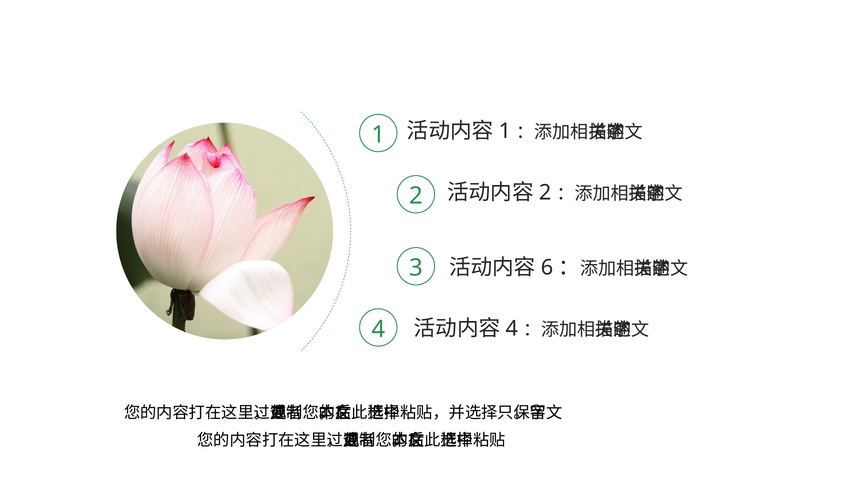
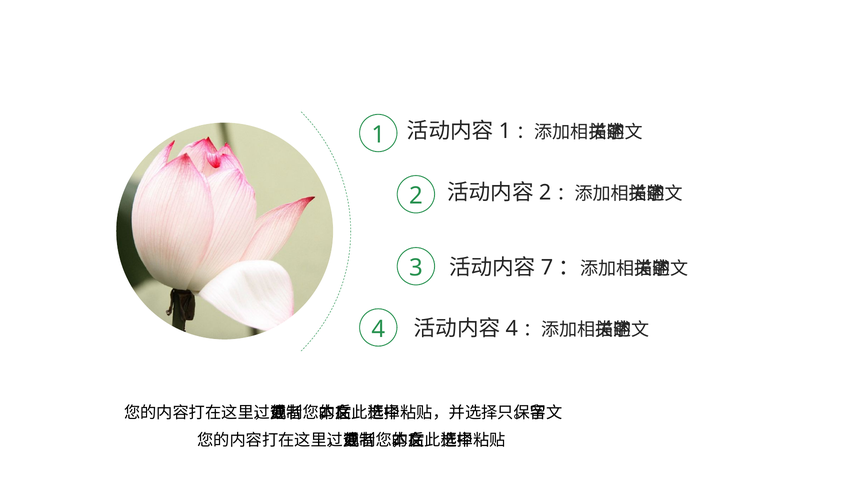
6: 6 -> 7
